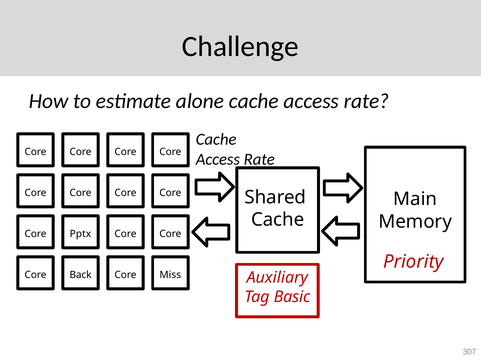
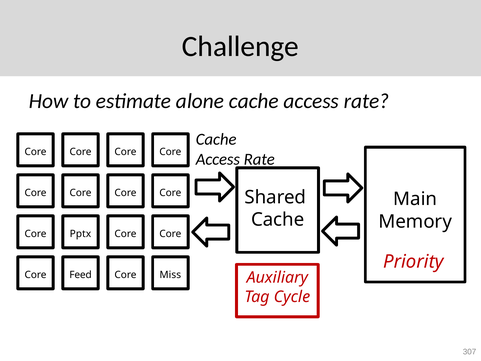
Back: Back -> Feed
Basic: Basic -> Cycle
